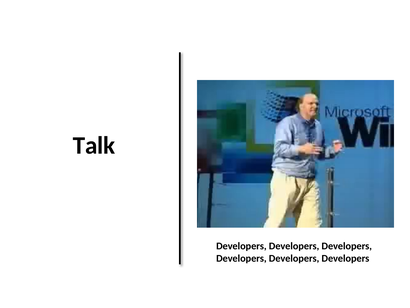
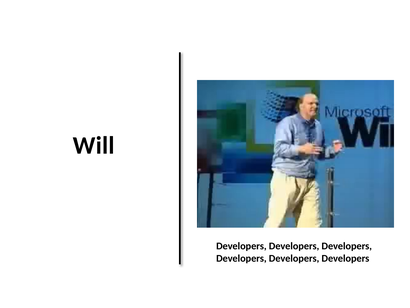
Talk: Talk -> Will
